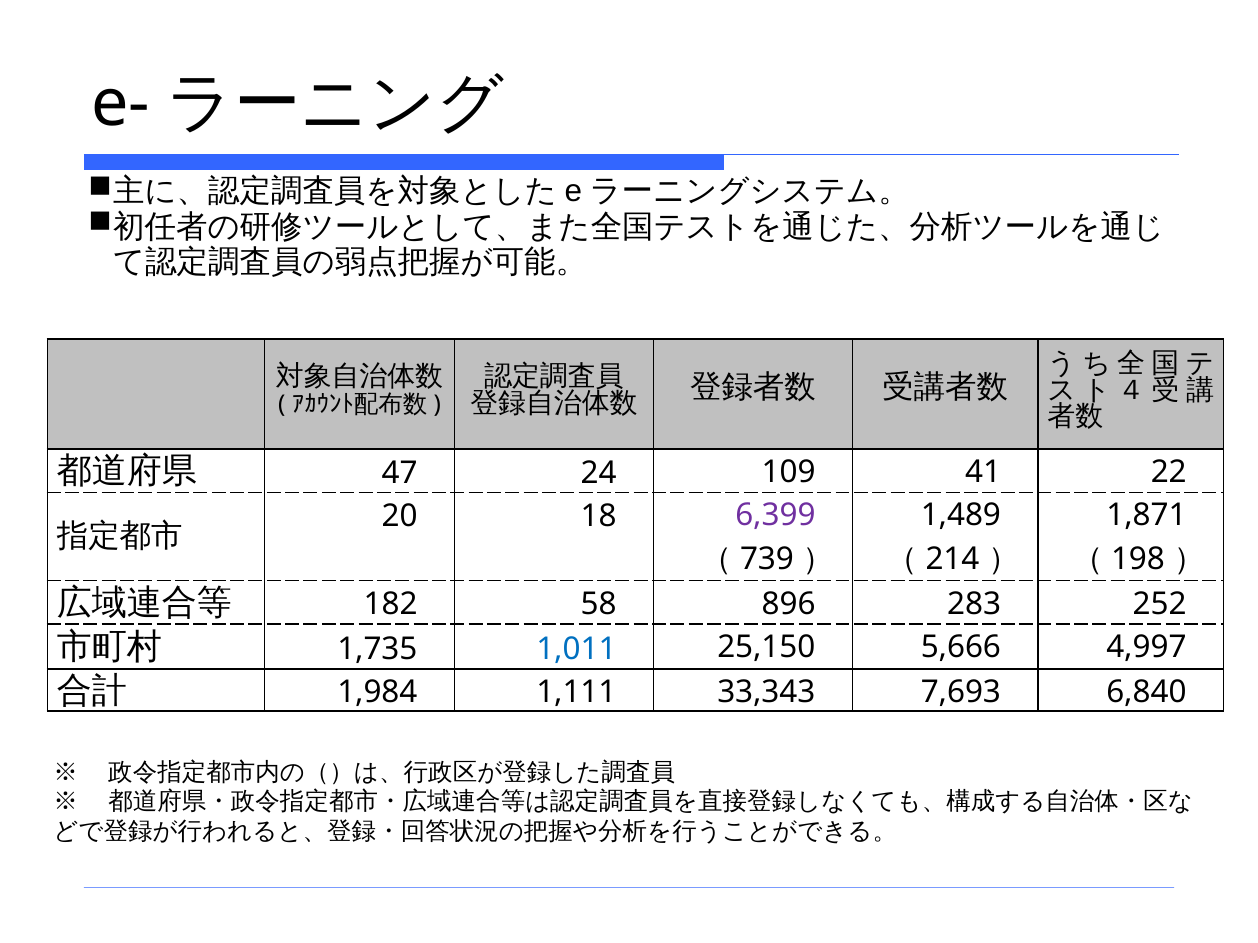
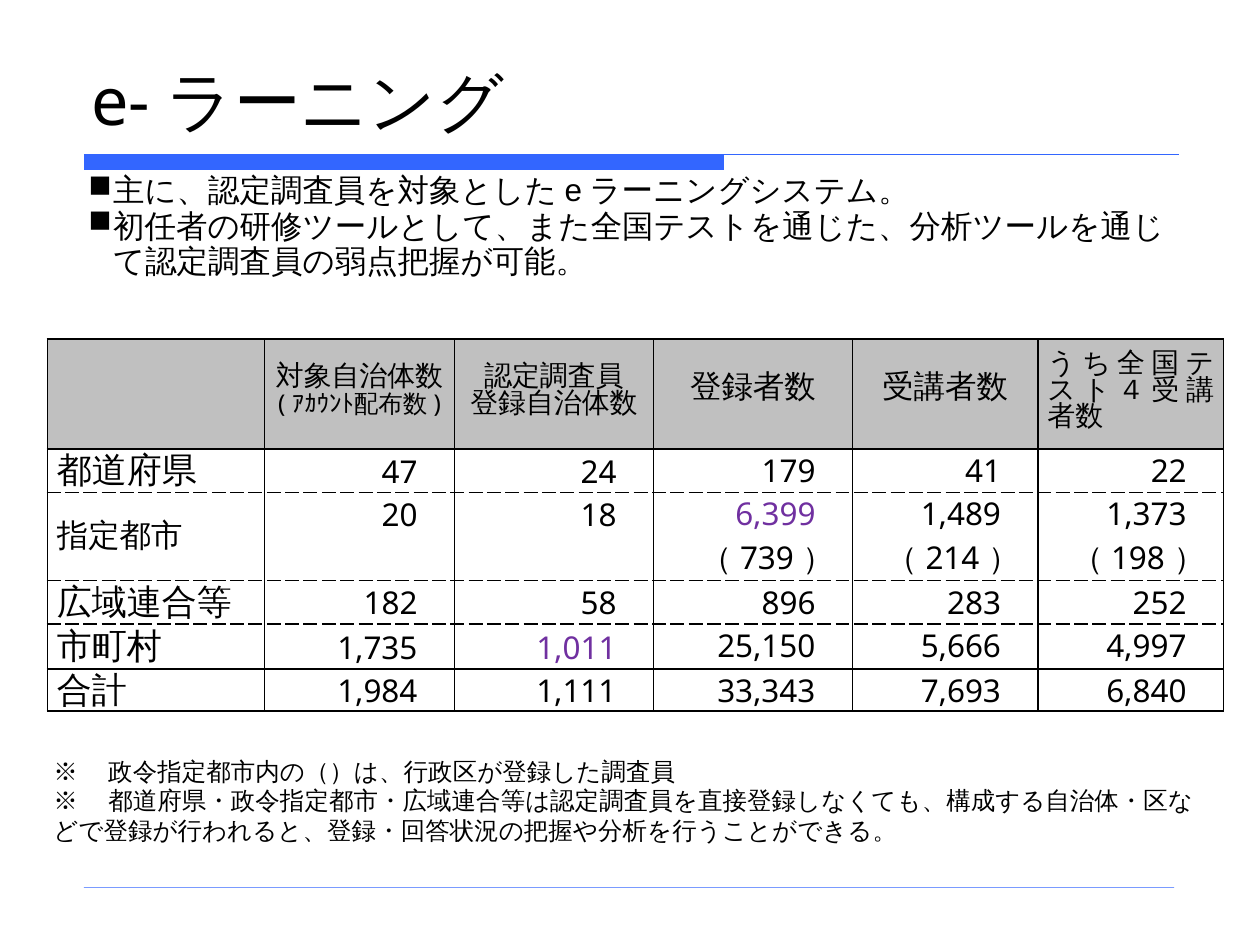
109: 109 -> 179
1,871: 1,871 -> 1,373
1,011 colour: blue -> purple
